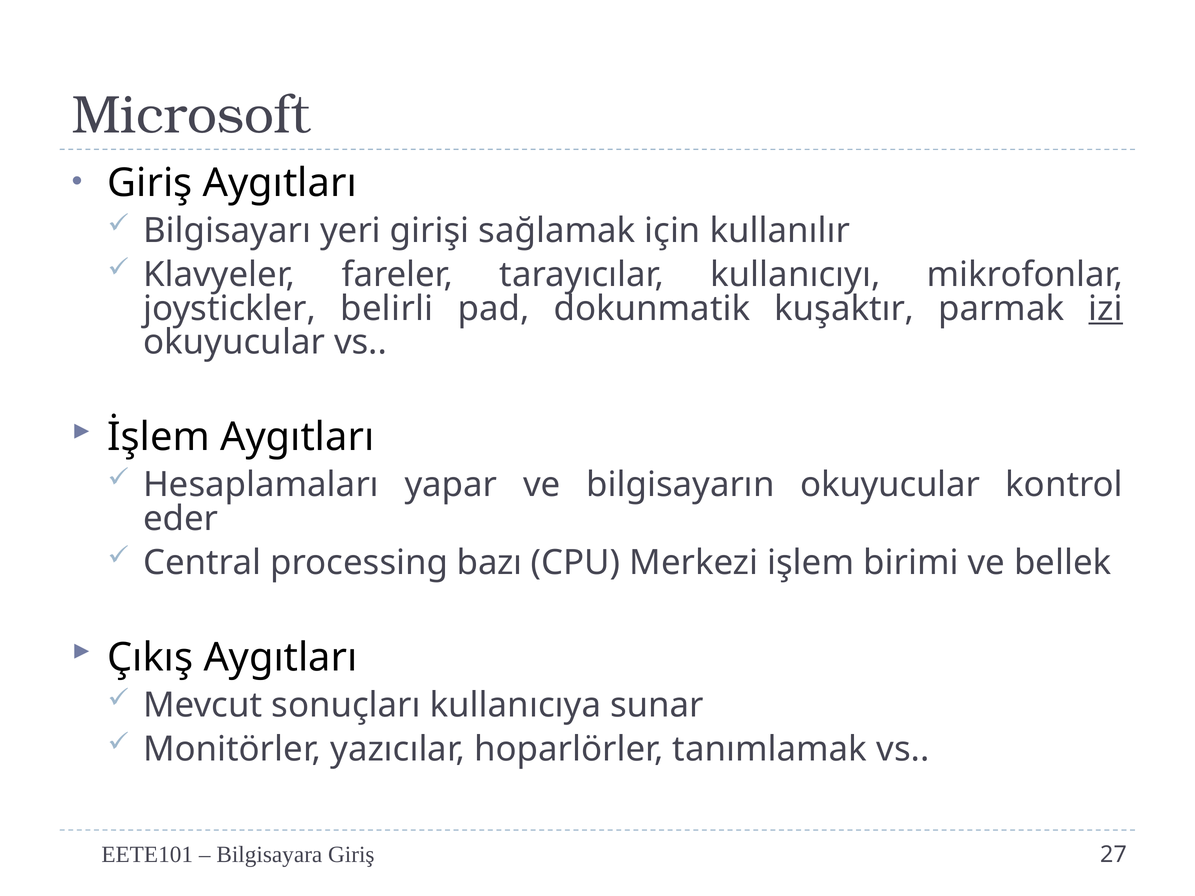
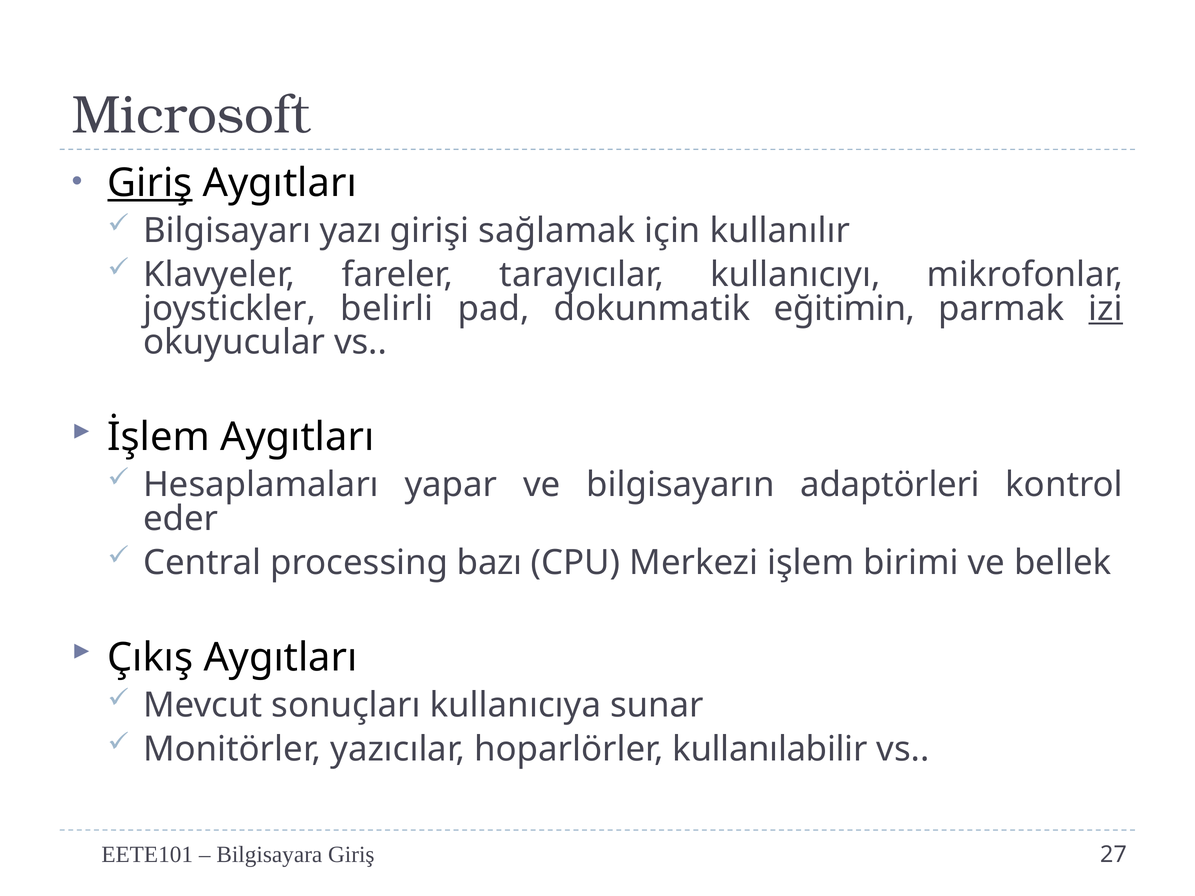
Giriş at (150, 183) underline: none -> present
yeri: yeri -> yazı
kuşaktır: kuşaktır -> eğitimin
bilgisayarın okuyucular: okuyucular -> adaptörleri
tanımlamak: tanımlamak -> kullanılabilir
